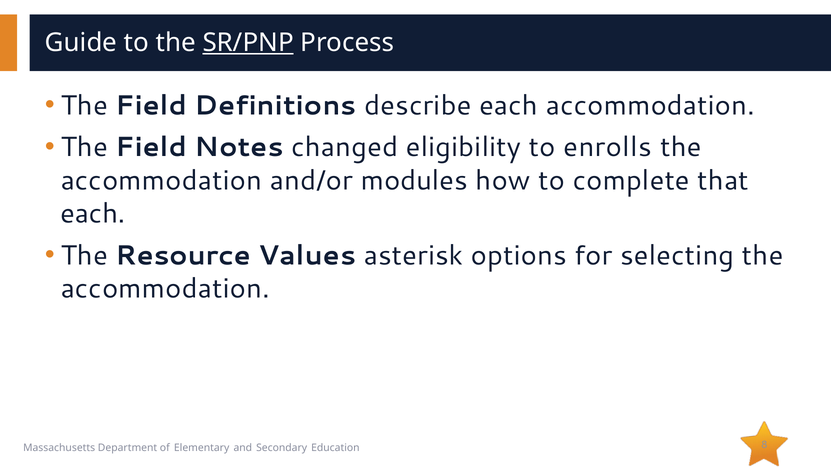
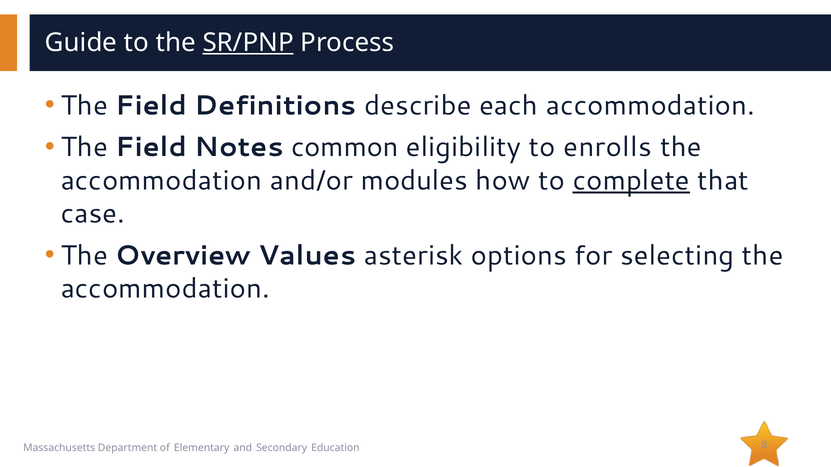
changed: changed -> common
complete underline: none -> present
each at (93, 214): each -> case
Resource: Resource -> Overview
